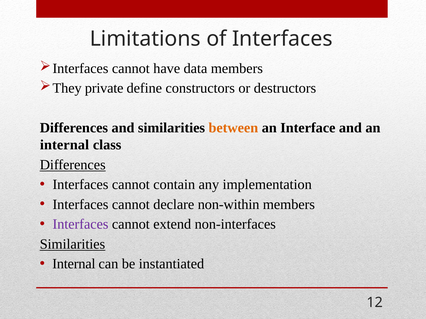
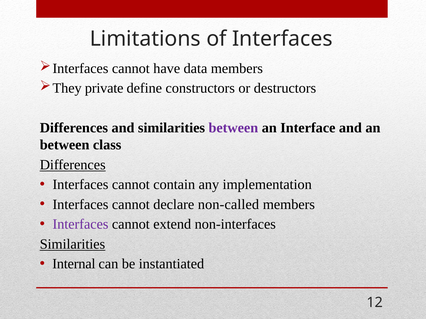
between at (233, 128) colour: orange -> purple
internal at (65, 145): internal -> between
non-within: non-within -> non-called
